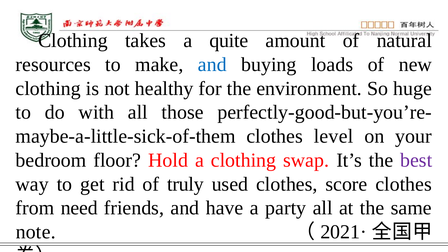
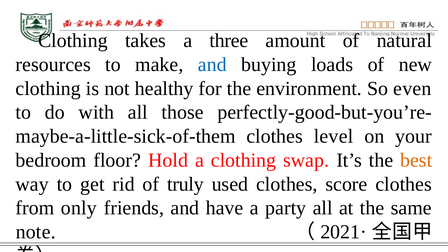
quite: quite -> three
huge: huge -> even
best colour: purple -> orange
need: need -> only
